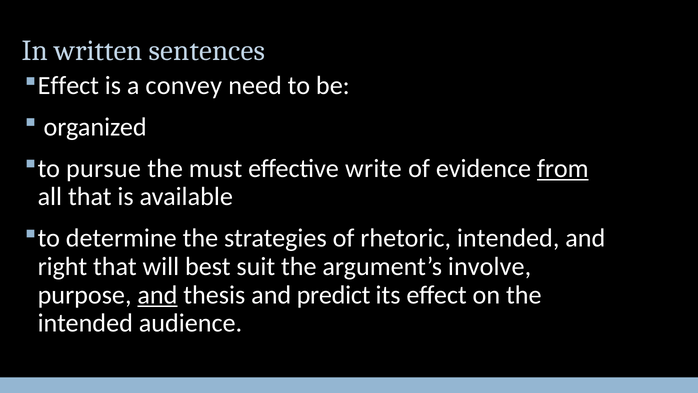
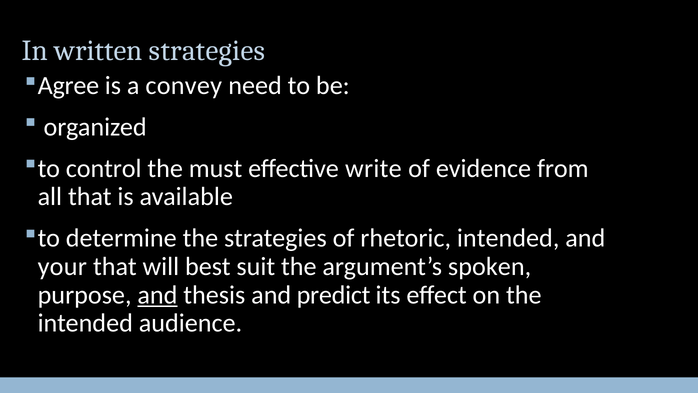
written sentences: sentences -> strategies
Effect at (68, 86): Effect -> Agree
pursue: pursue -> control
from underline: present -> none
right: right -> your
involve: involve -> spoken
